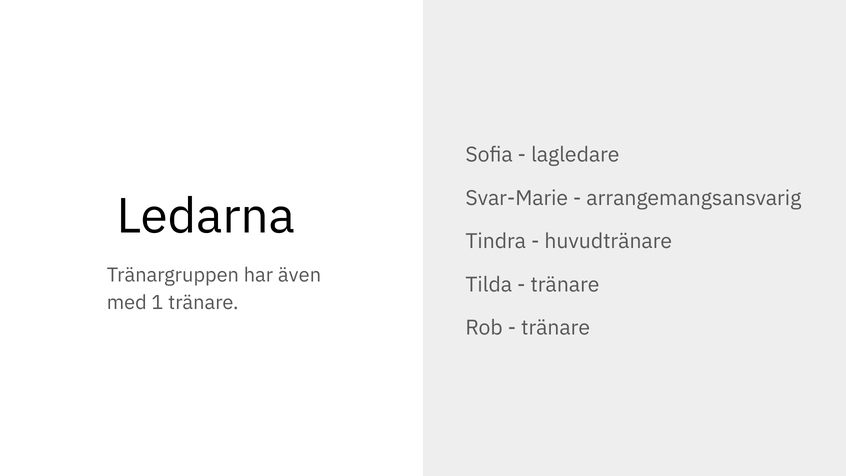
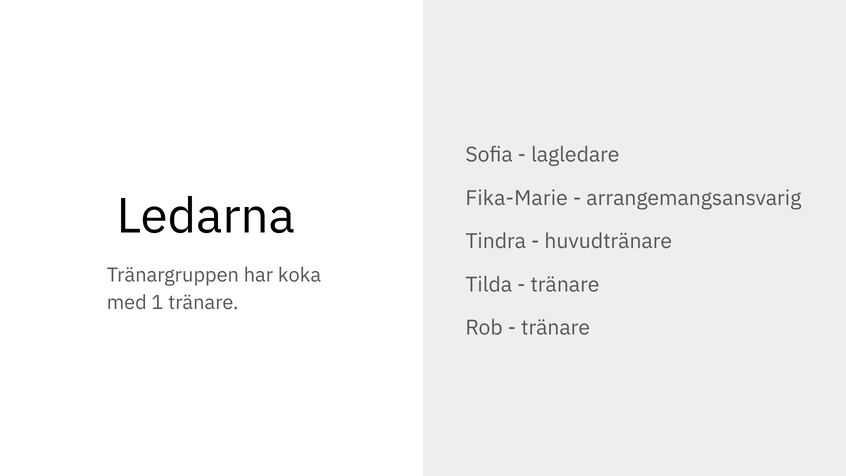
Svar-Marie: Svar-Marie -> Fika-Marie
även: även -> koka
